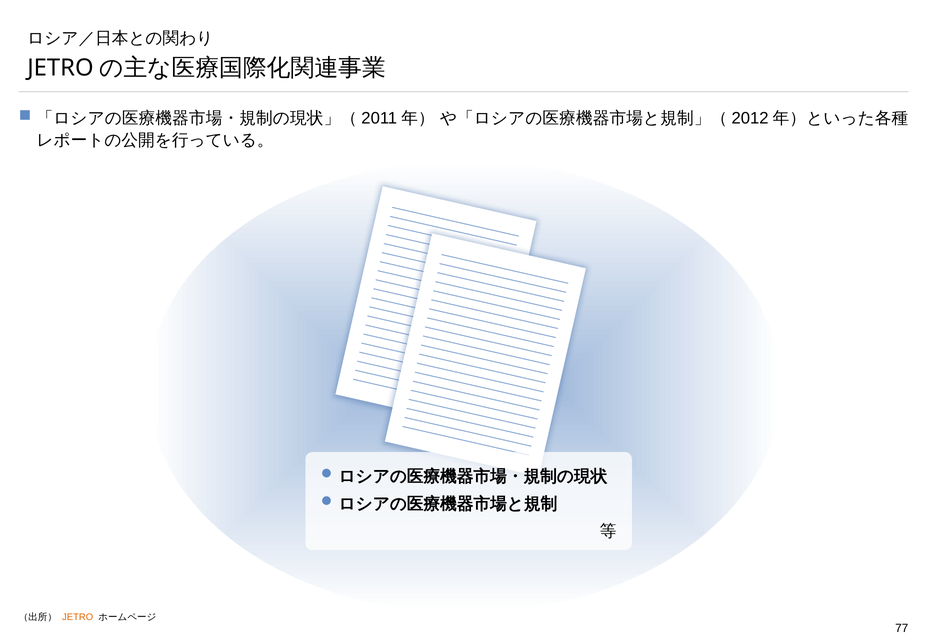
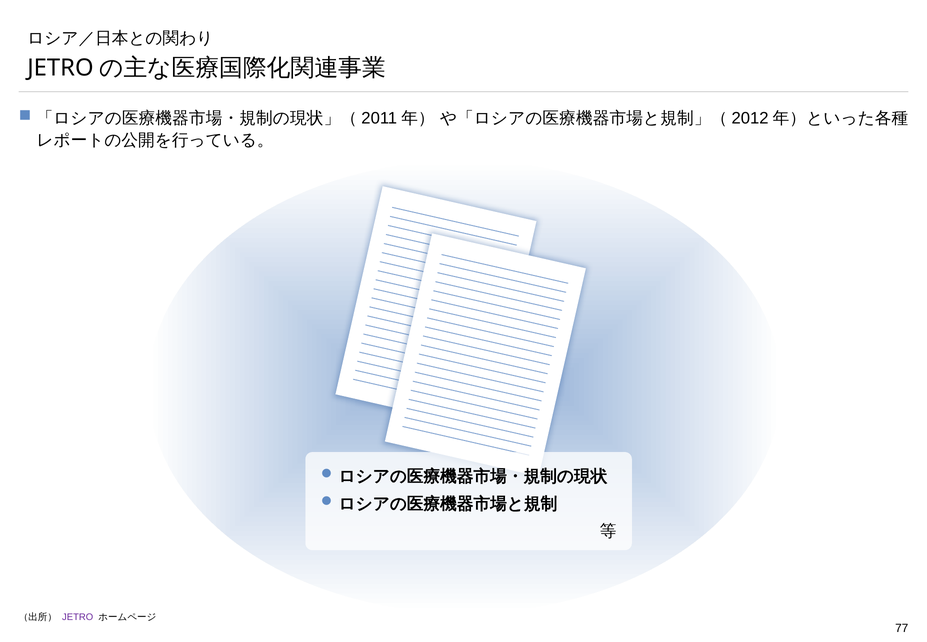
JETRO colour: orange -> purple
